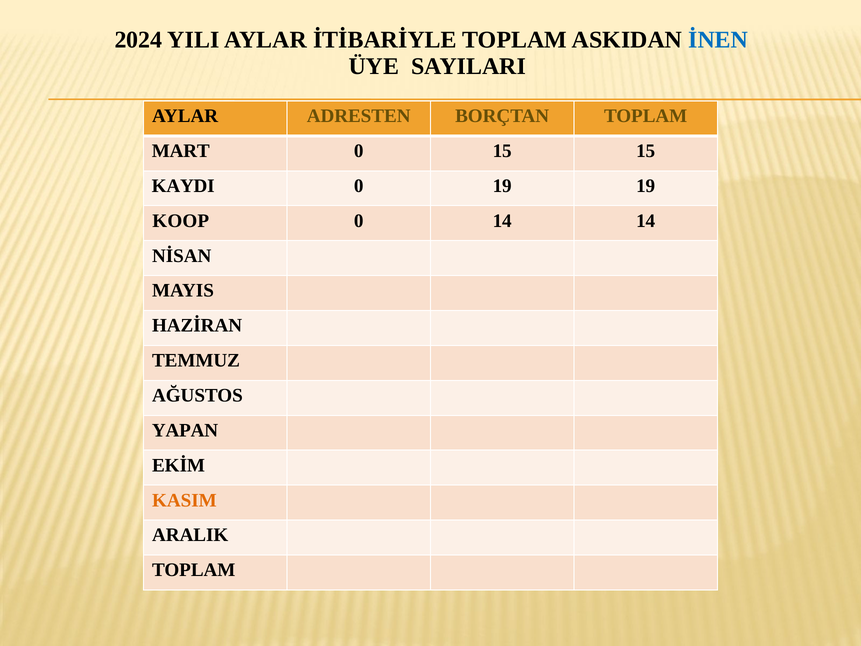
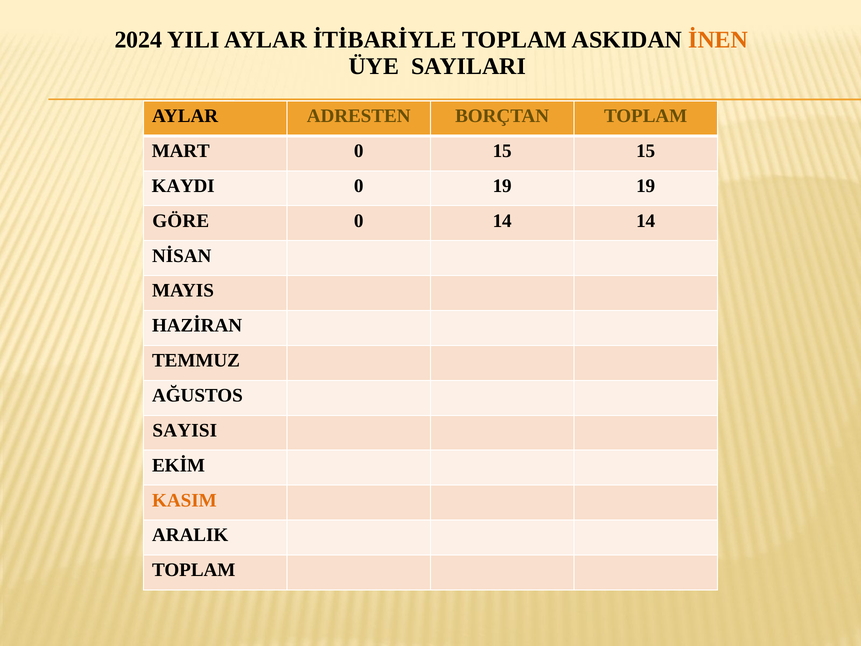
İNEN colour: blue -> orange
KOOP: KOOP -> GÖRE
YAPAN: YAPAN -> SAYISI
